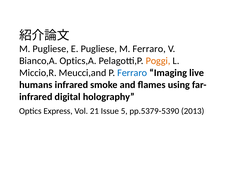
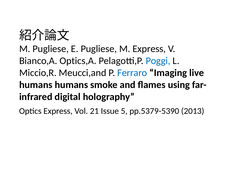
M Ferraro: Ferraro -> Express
Poggi colour: orange -> blue
humans infrared: infrared -> humans
